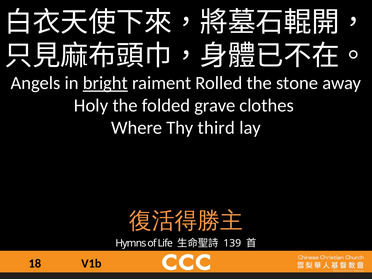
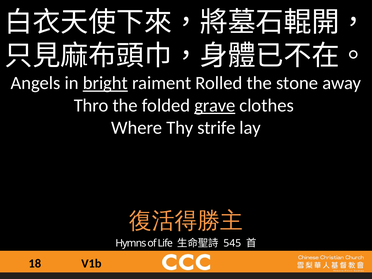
Holy: Holy -> Thro
grave underline: none -> present
third: third -> strife
139: 139 -> 545
